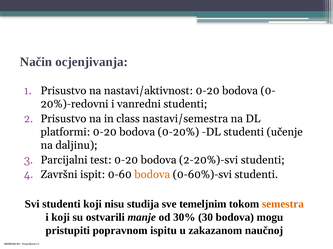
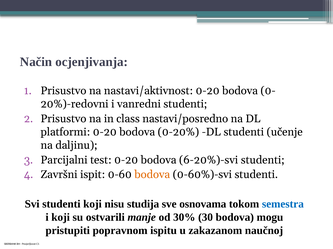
nastavi/semestra: nastavi/semestra -> nastavi/posredno
2-20%)-svi: 2-20%)-svi -> 6-20%)-svi
temeljnim: temeljnim -> osnovama
semestra colour: orange -> blue
